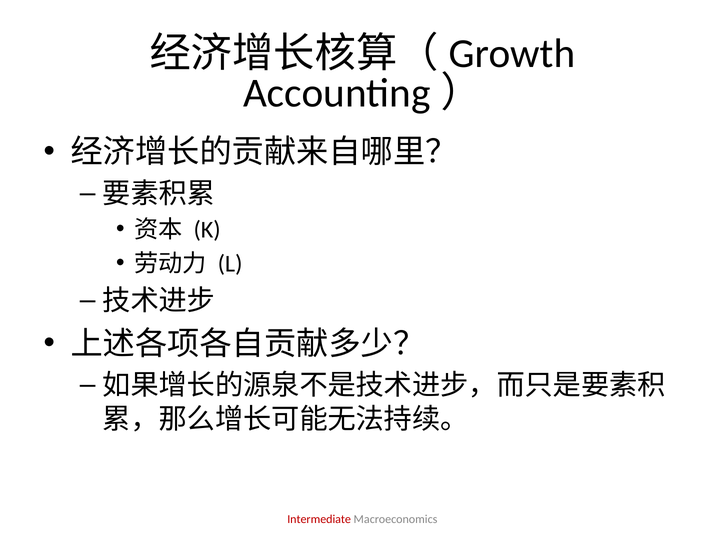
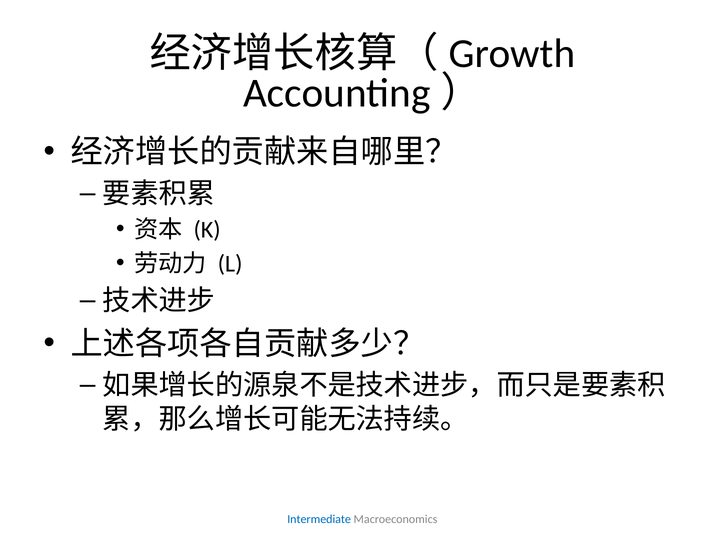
Intermediate colour: red -> blue
